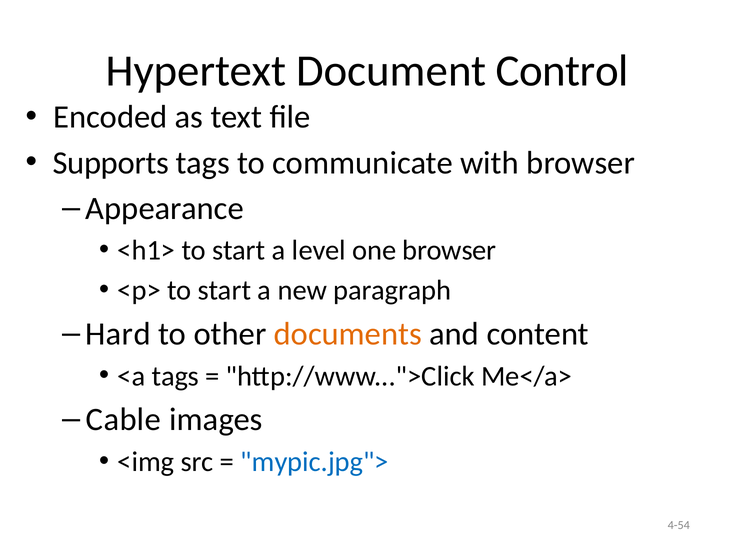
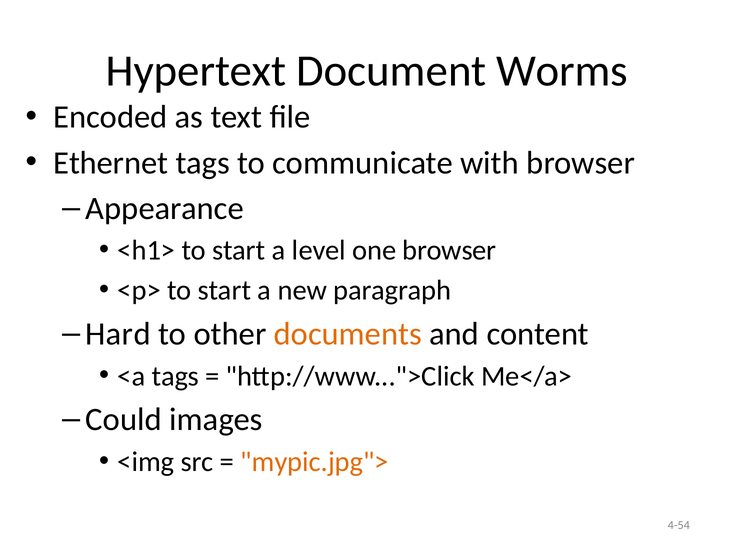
Control: Control -> Worms
Supports: Supports -> Ethernet
Cable: Cable -> Could
mypic.jpg"> colour: blue -> orange
